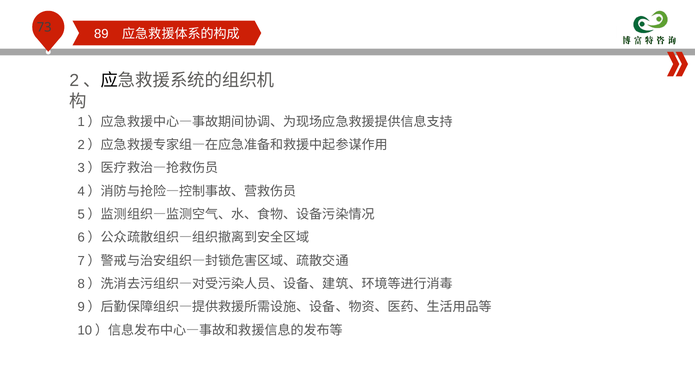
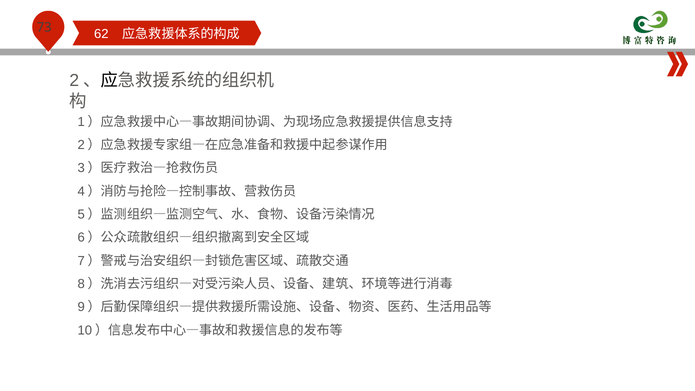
89: 89 -> 62
